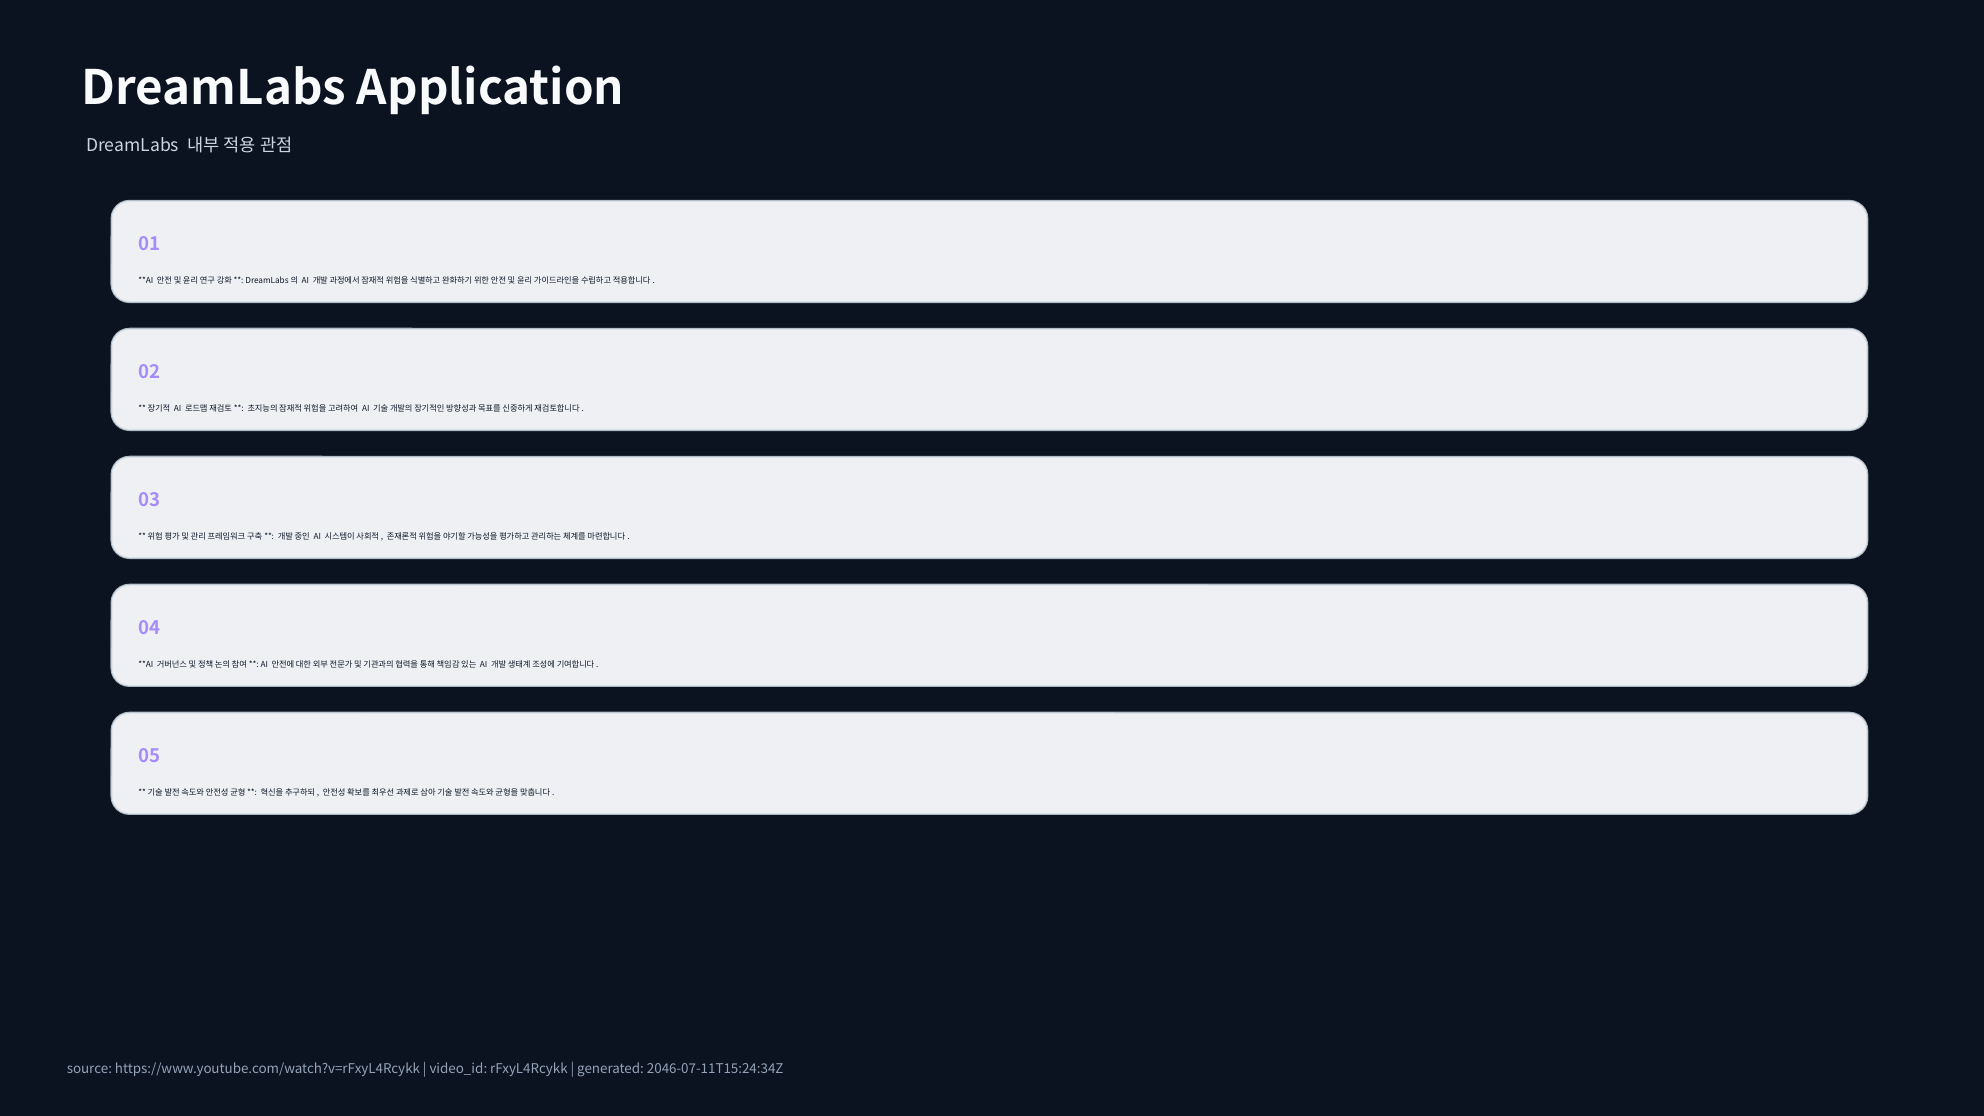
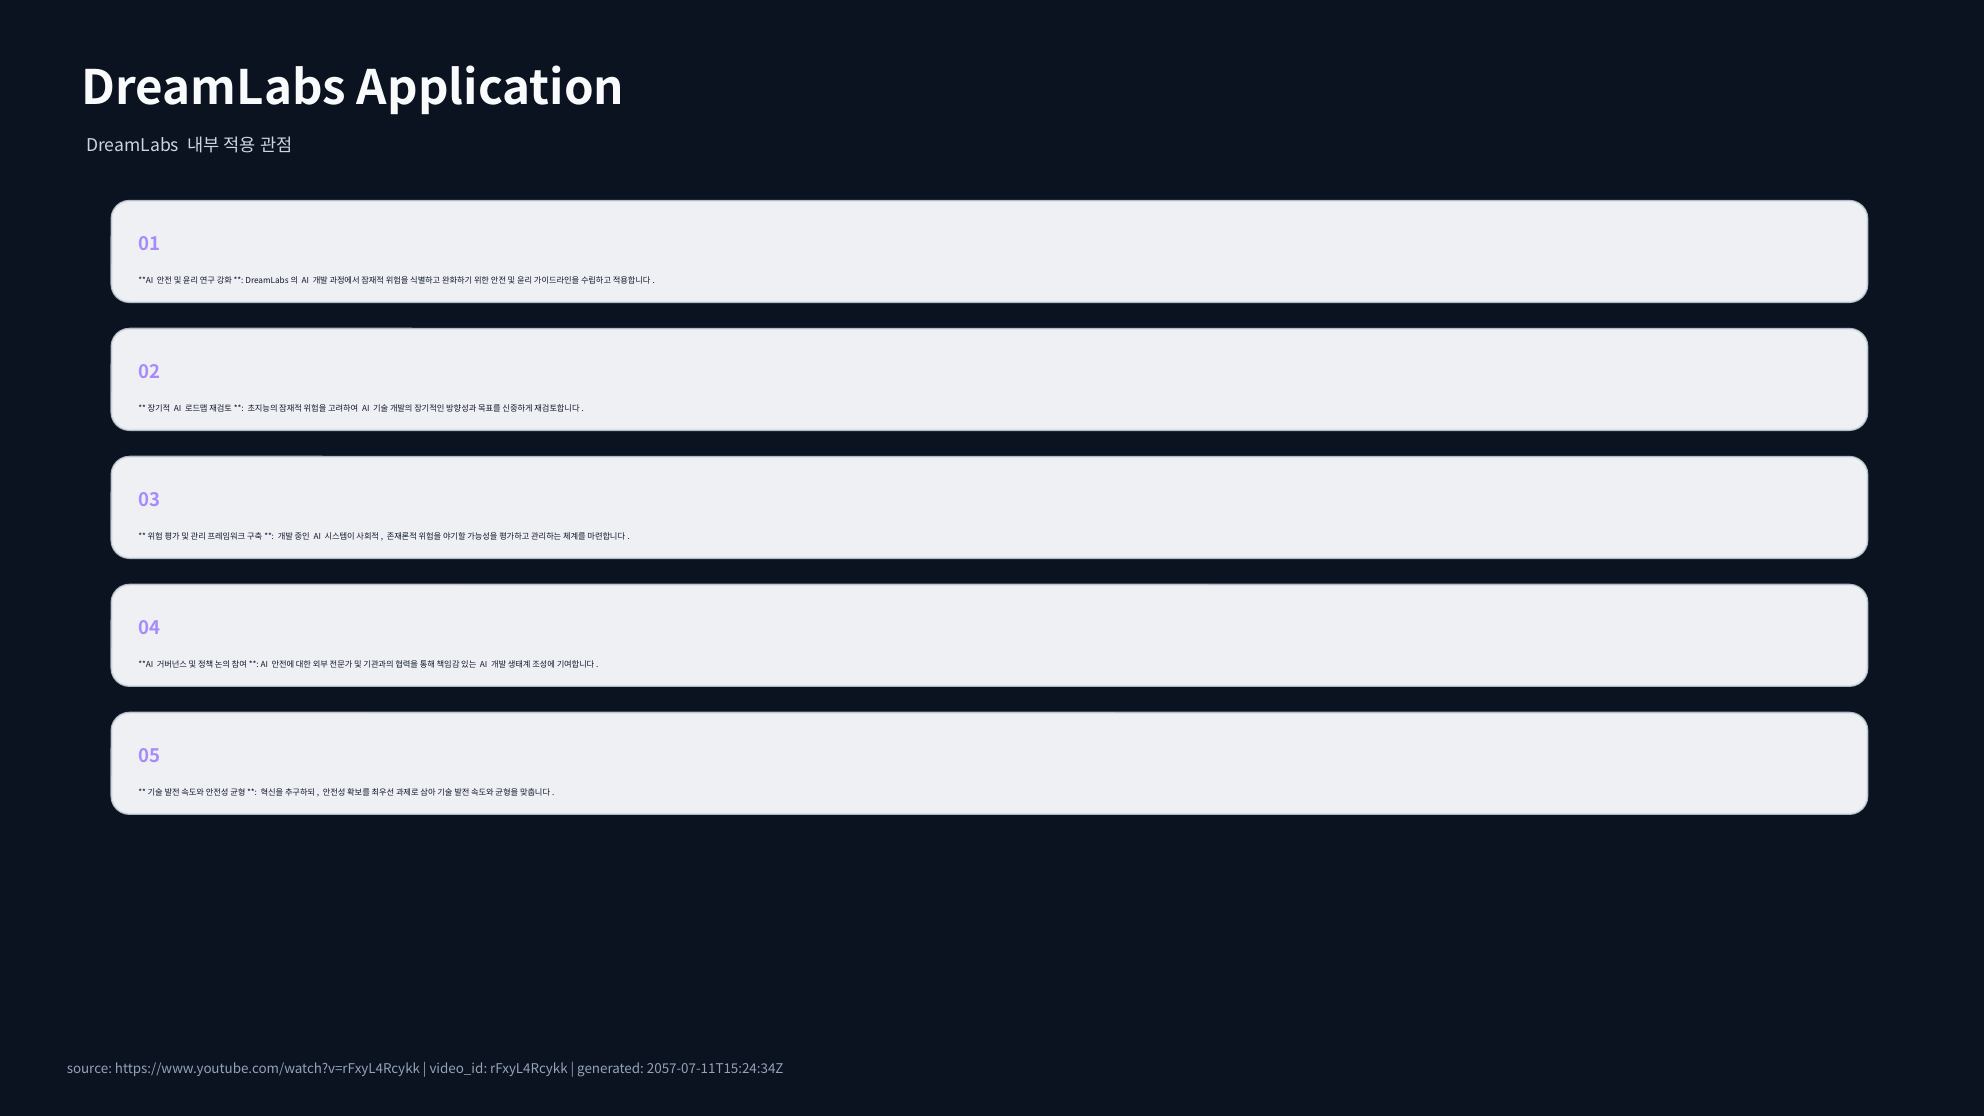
2046-07-11T15:24:34Z: 2046-07-11T15:24:34Z -> 2057-07-11T15:24:34Z
